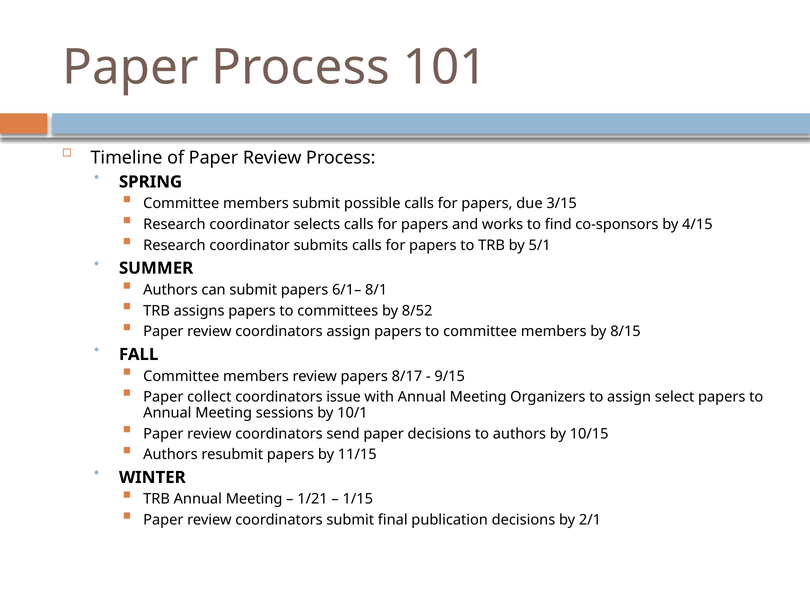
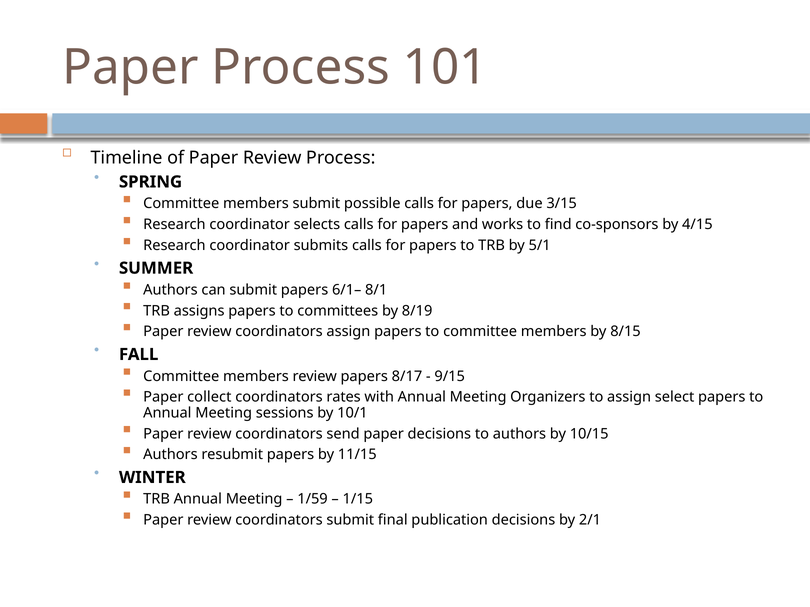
8/52: 8/52 -> 8/19
issue: issue -> rates
1/21: 1/21 -> 1/59
